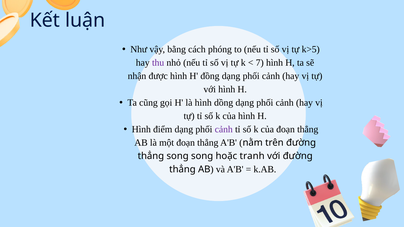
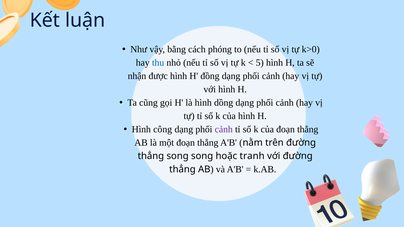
k>5: k>5 -> k>0
thu colour: purple -> blue
7: 7 -> 5
điểm: điểm -> công
